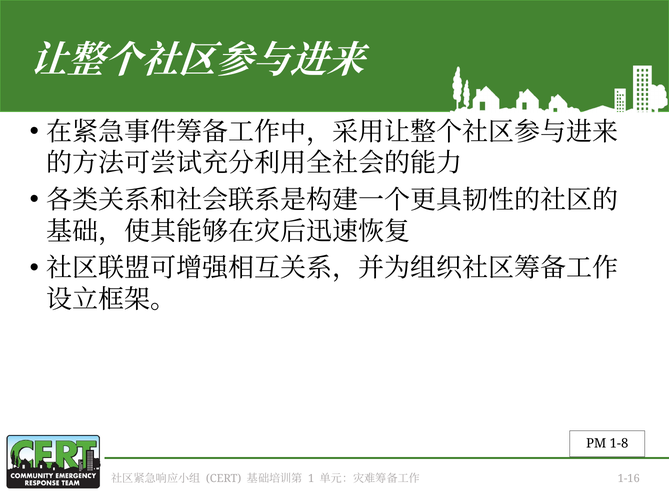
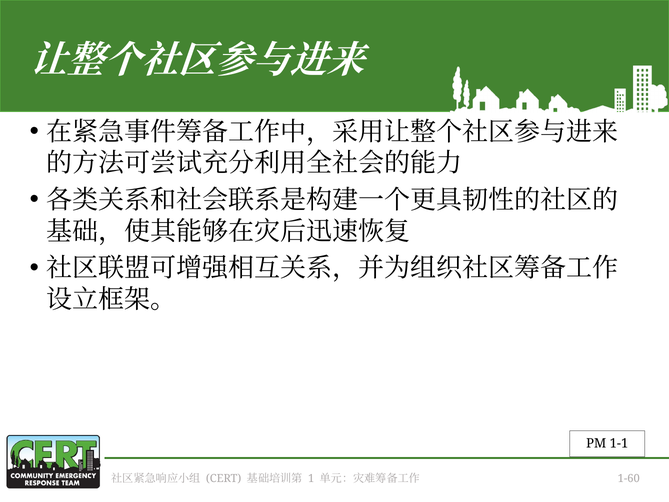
1-8: 1-8 -> 1-1
1-16: 1-16 -> 1-60
